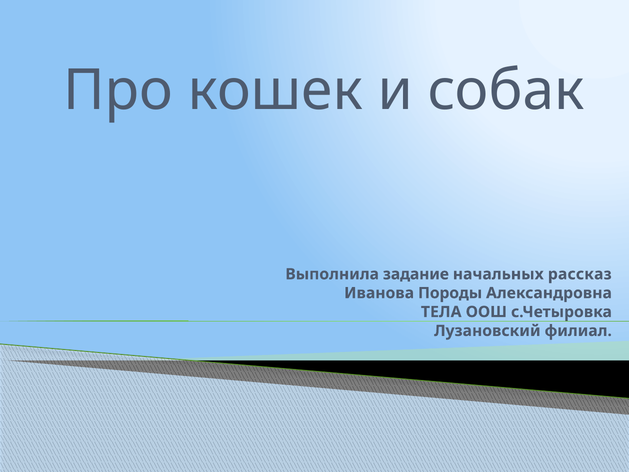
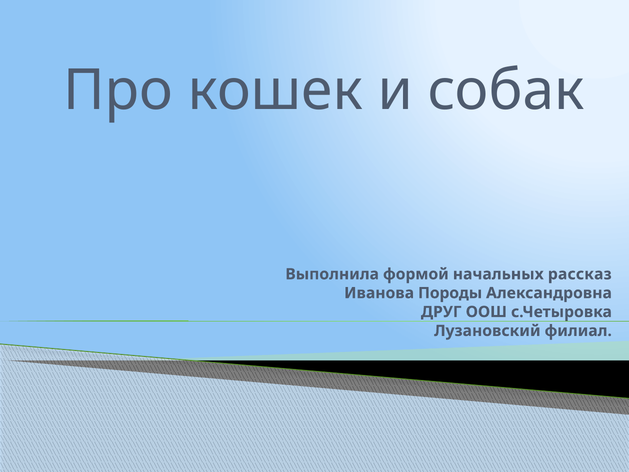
задание: задание -> формой
ТЕЛА: ТЕЛА -> ДРУГ
